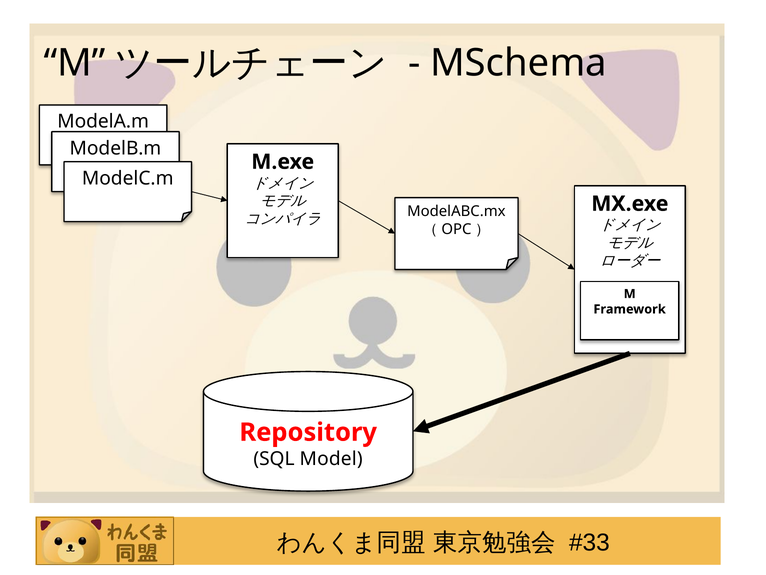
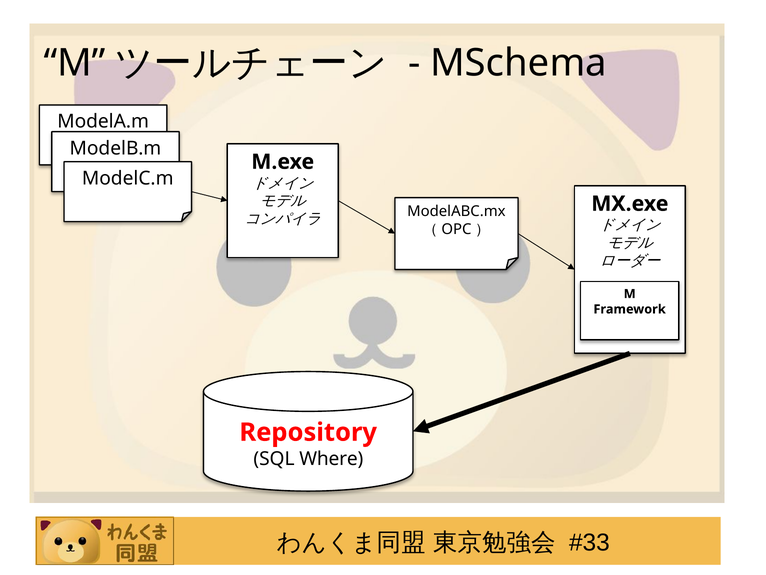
Model: Model -> Where
